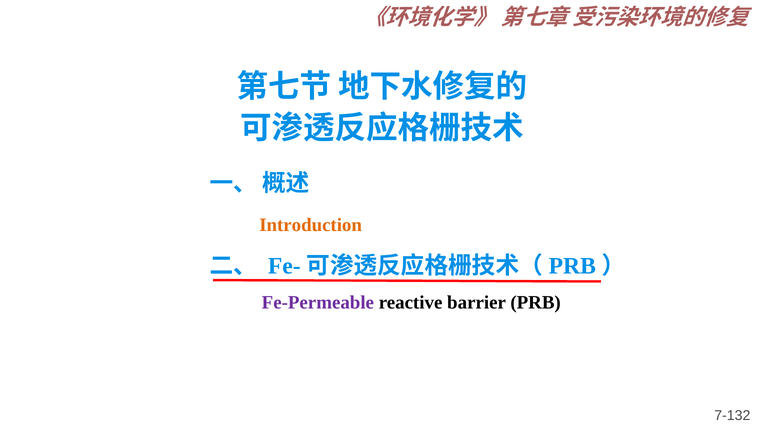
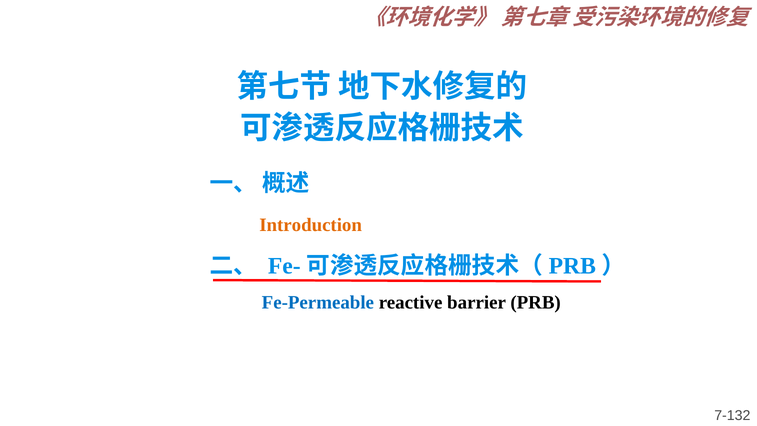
Fe-Permeable colour: purple -> blue
